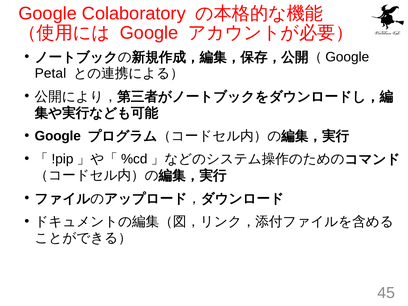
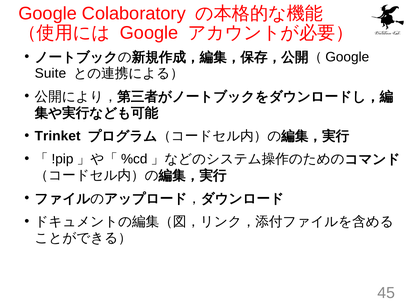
Petal: Petal -> Suite
Google at (58, 136): Google -> Trinket
